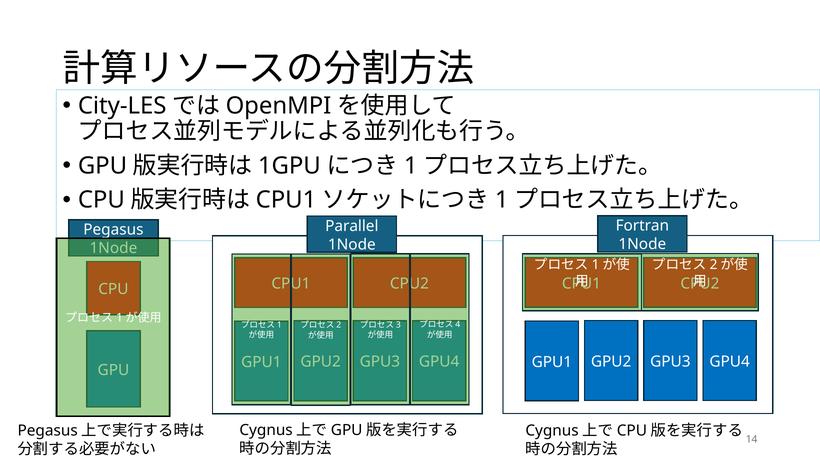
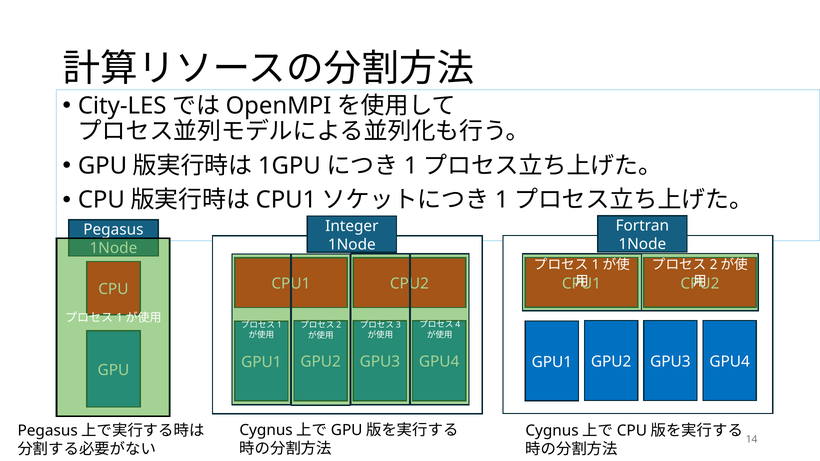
Parallel: Parallel -> Integer
